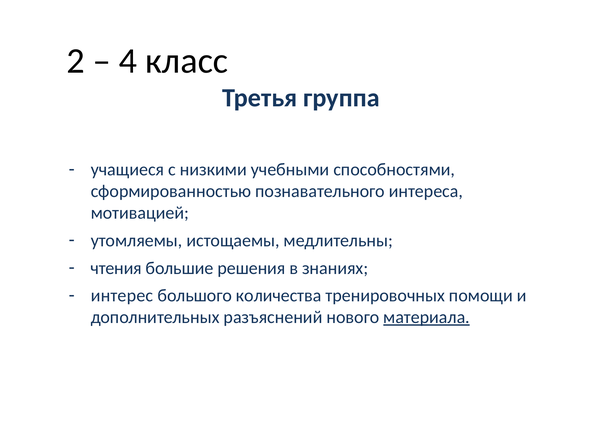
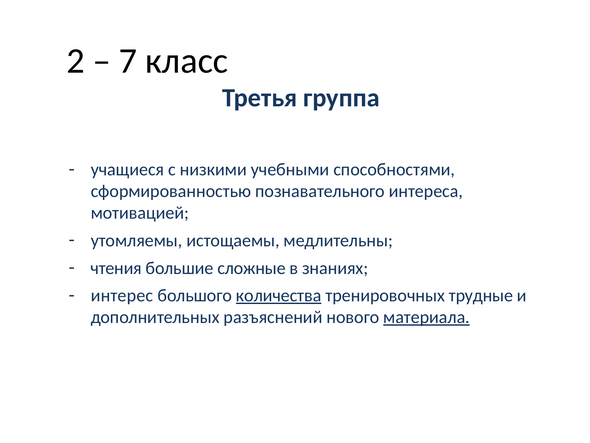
4: 4 -> 7
решения: решения -> сложные
количества underline: none -> present
помощи: помощи -> трудные
